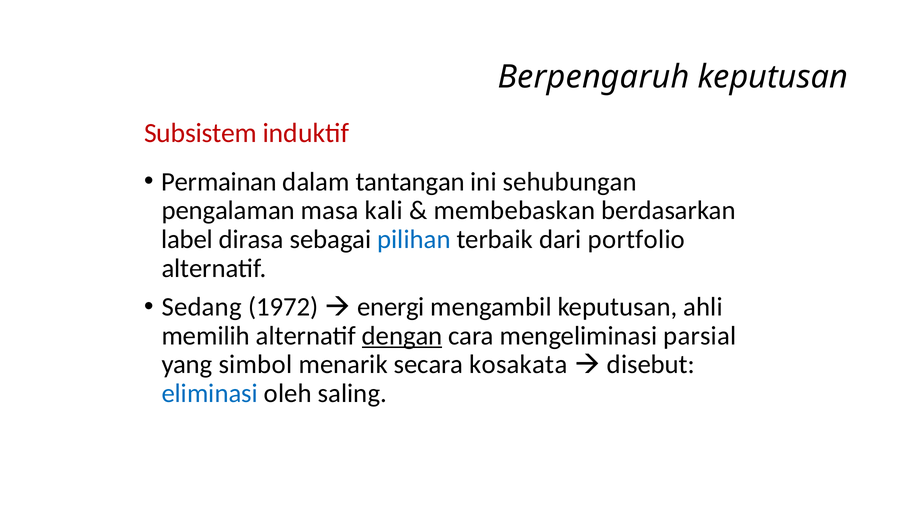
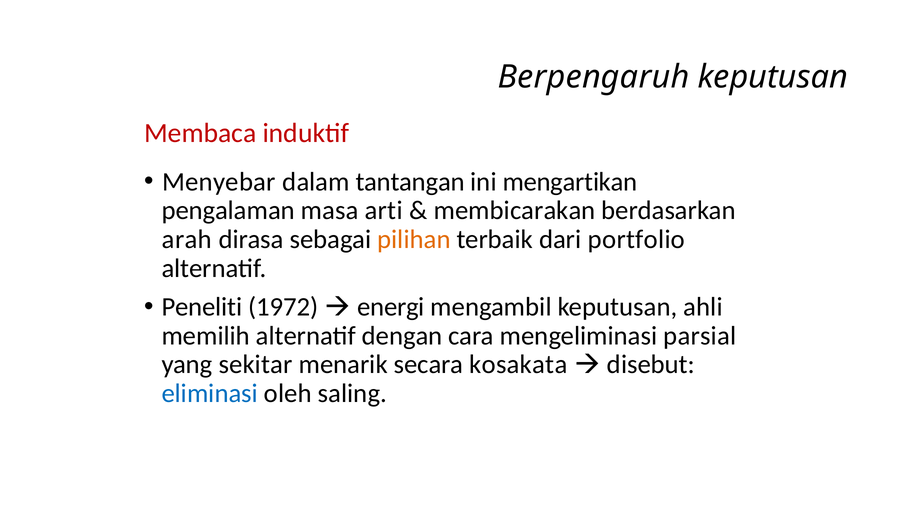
Subsistem: Subsistem -> Membaca
Permainan: Permainan -> Menyebar
sehubungan: sehubungan -> mengartikan
kali: kali -> arti
membebaskan: membebaskan -> membicarakan
label: label -> arah
pilihan colour: blue -> orange
Sedang: Sedang -> Peneliti
dengan underline: present -> none
simbol: simbol -> sekitar
